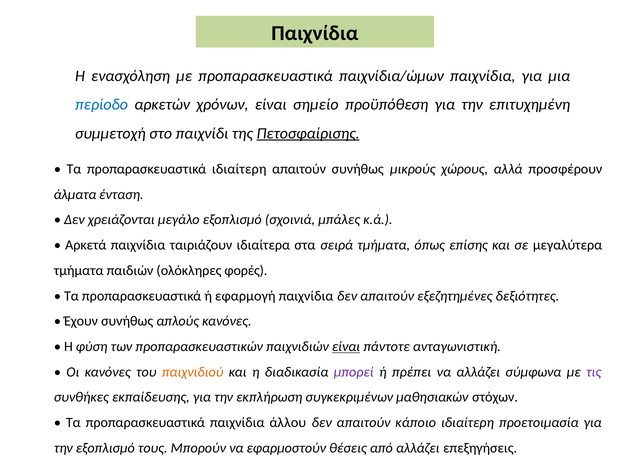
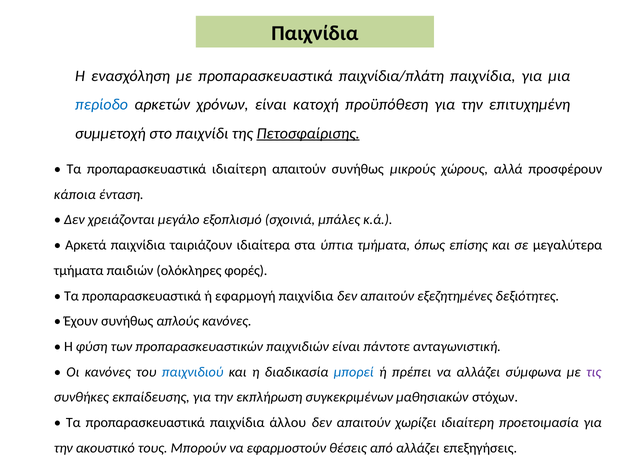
παιχνίδια/ώμων: παιχνίδια/ώμων -> παιχνίδια/πλάτη
σημείο: σημείο -> κατοχή
άλματα: άλματα -> κάποια
σειρά: σειρά -> ύπτια
είναι at (346, 347) underline: present -> none
παιχνιδιού colour: orange -> blue
μπορεί colour: purple -> blue
κάποιο: κάποιο -> χωρίζει
την εξοπλισμό: εξοπλισμό -> ακουστικό
